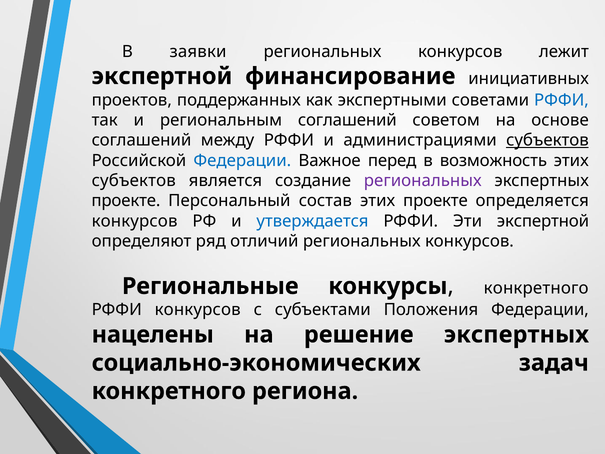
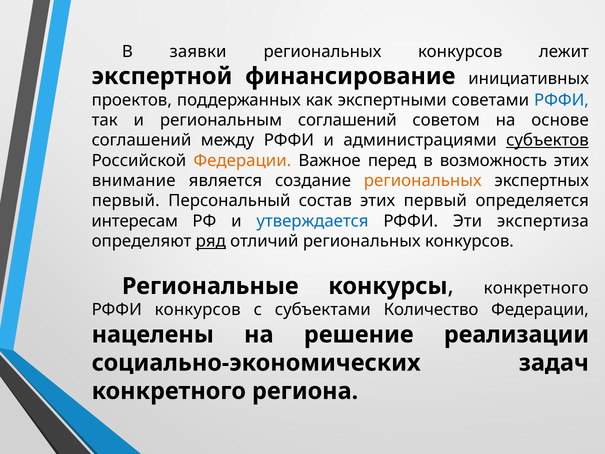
Федерации at (242, 160) colour: blue -> orange
субъектов at (134, 181): субъектов -> внимание
региональных at (423, 181) colour: purple -> orange
проекте at (126, 201): проекте -> первый
этих проекте: проекте -> первый
конкурсов at (135, 221): конкурсов -> интересам
Эти экспертной: экспертной -> экспертиза
ряд underline: none -> present
Положения: Положения -> Количество
решение экспертных: экспертных -> реализации
